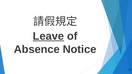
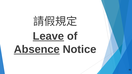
Absence underline: none -> present
